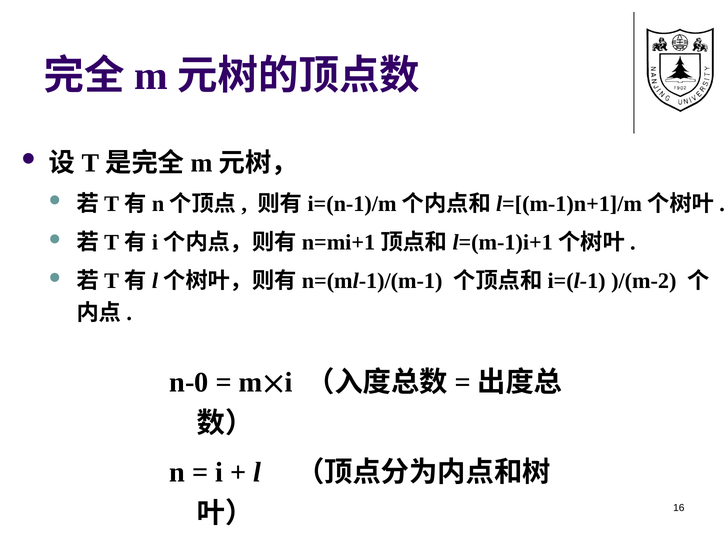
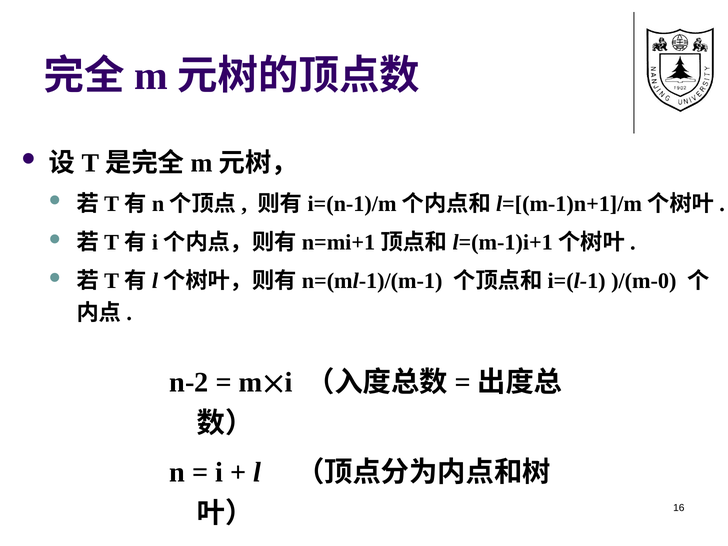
)/(m-2: )/(m-2 -> )/(m-0
n-0: n-0 -> n-2
